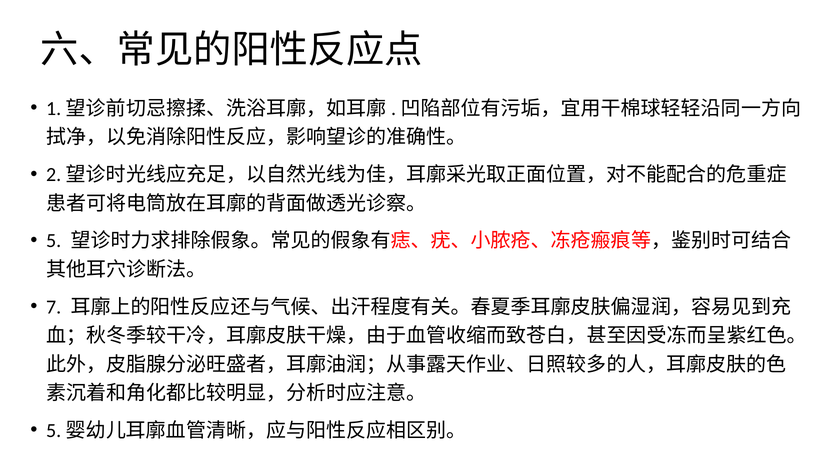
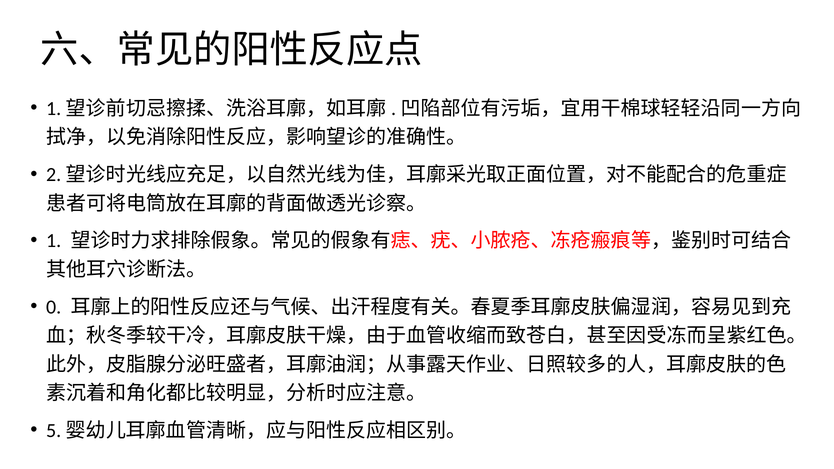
5: 5 -> 1
7: 7 -> 0
